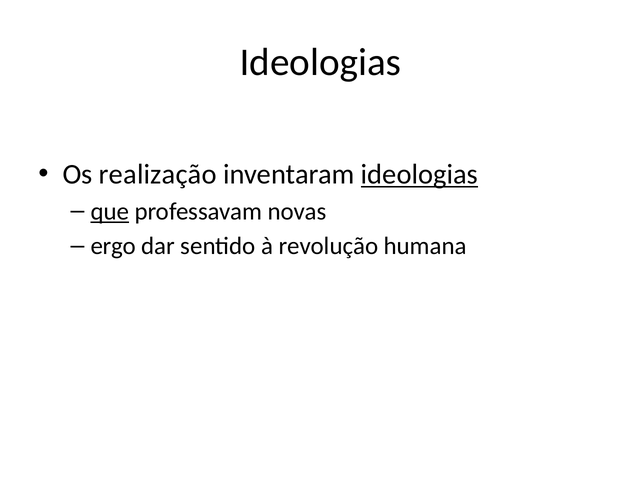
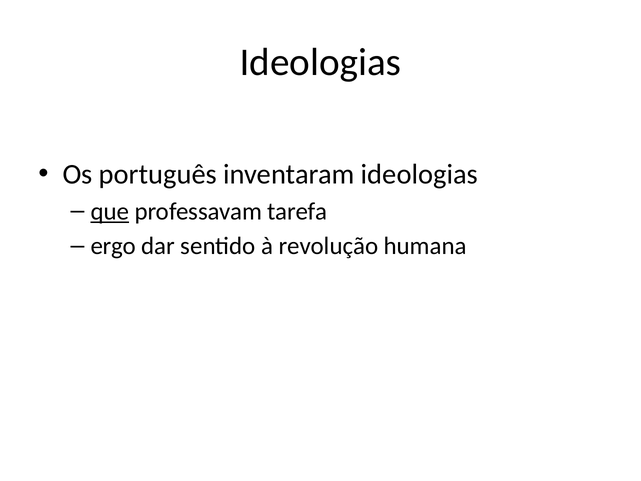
realização: realização -> português
ideologias at (419, 174) underline: present -> none
novas: novas -> tarefa
